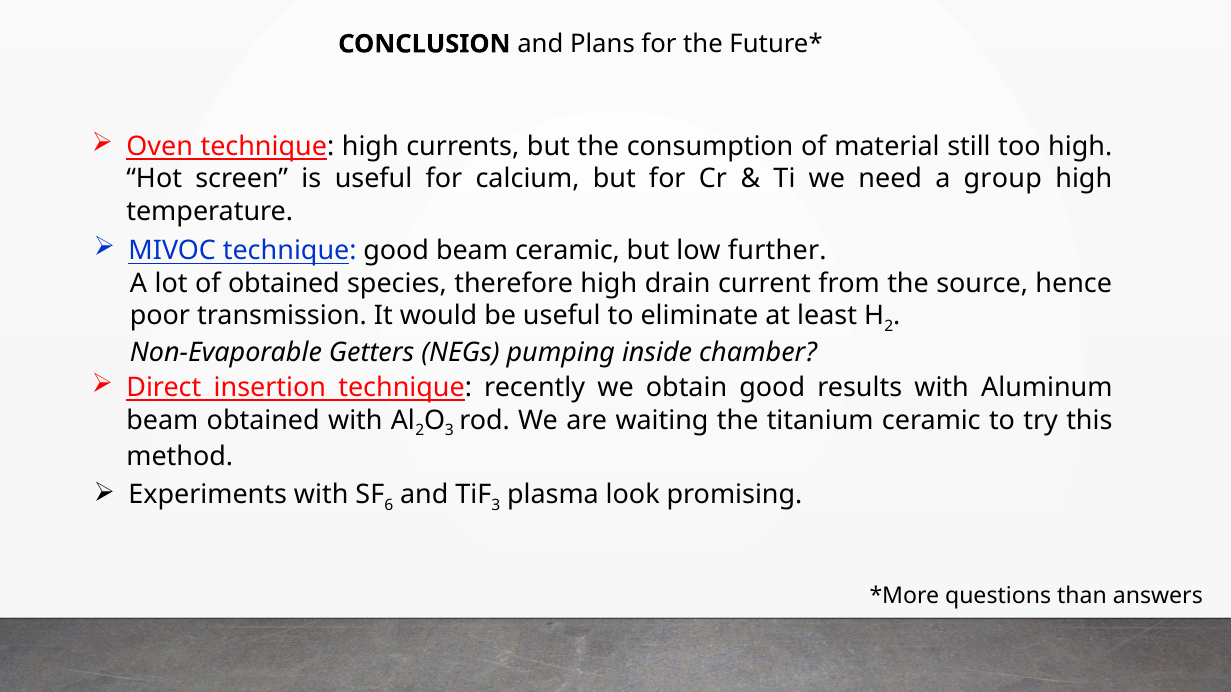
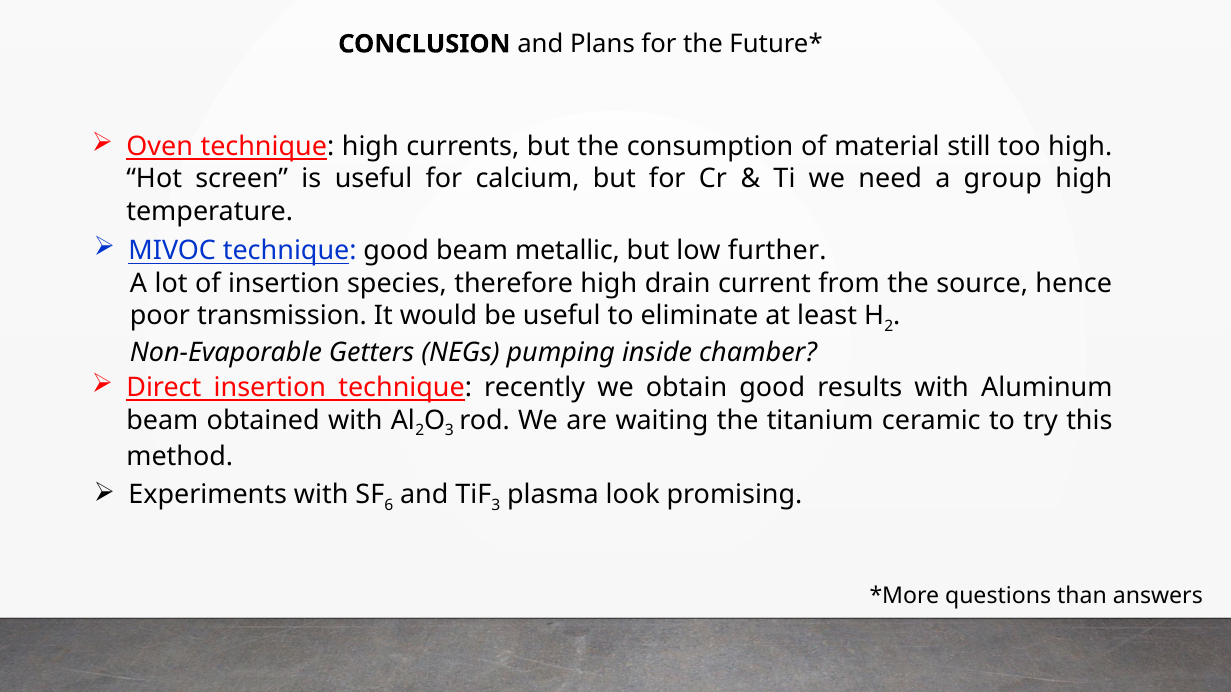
beam ceramic: ceramic -> metallic
of obtained: obtained -> insertion
